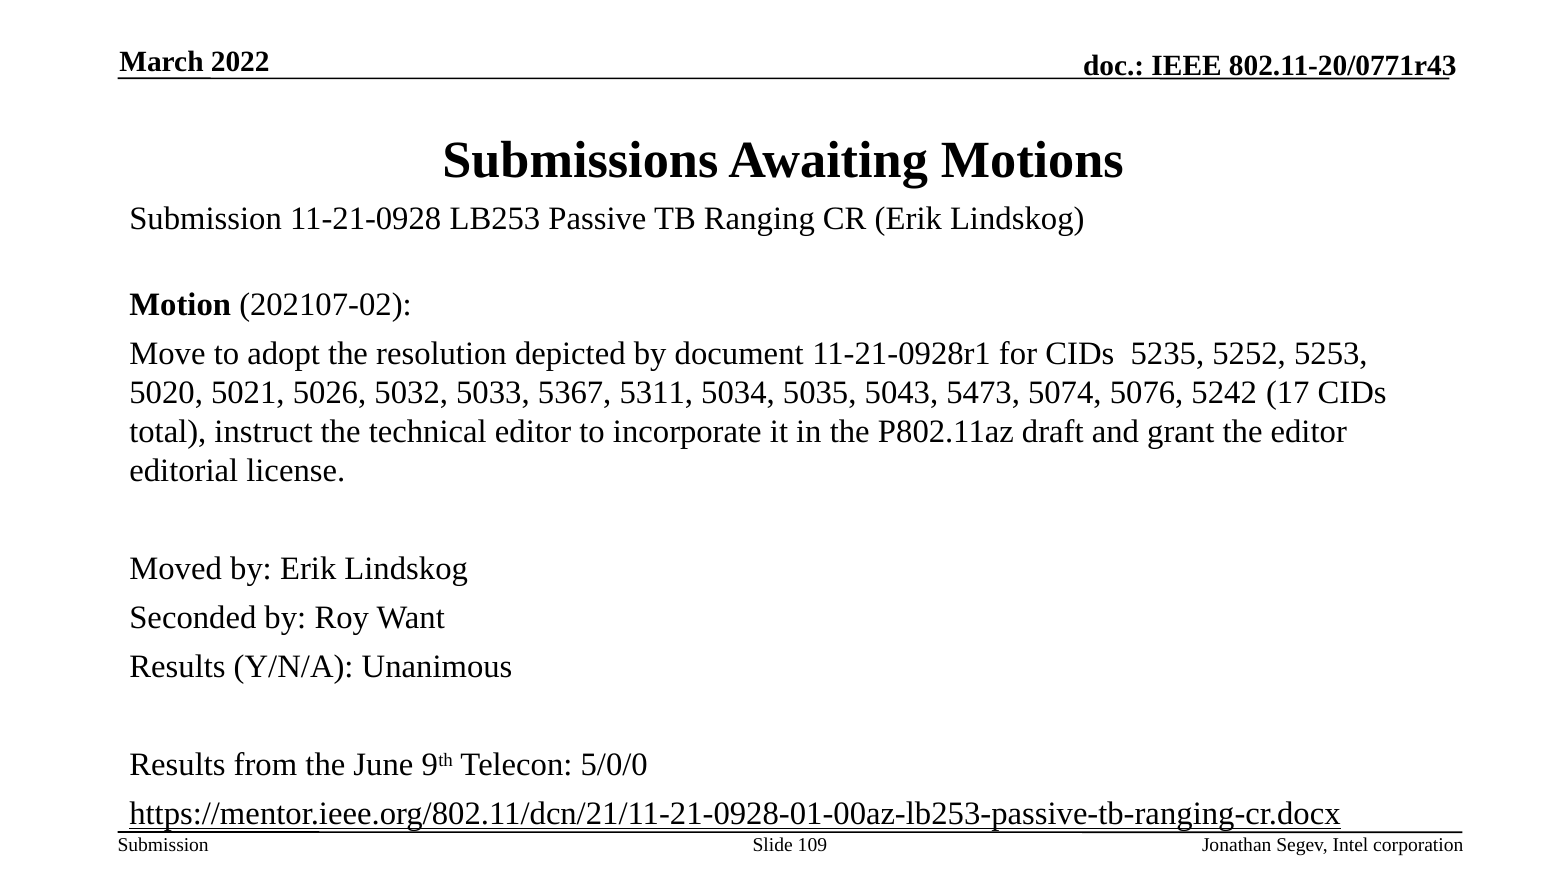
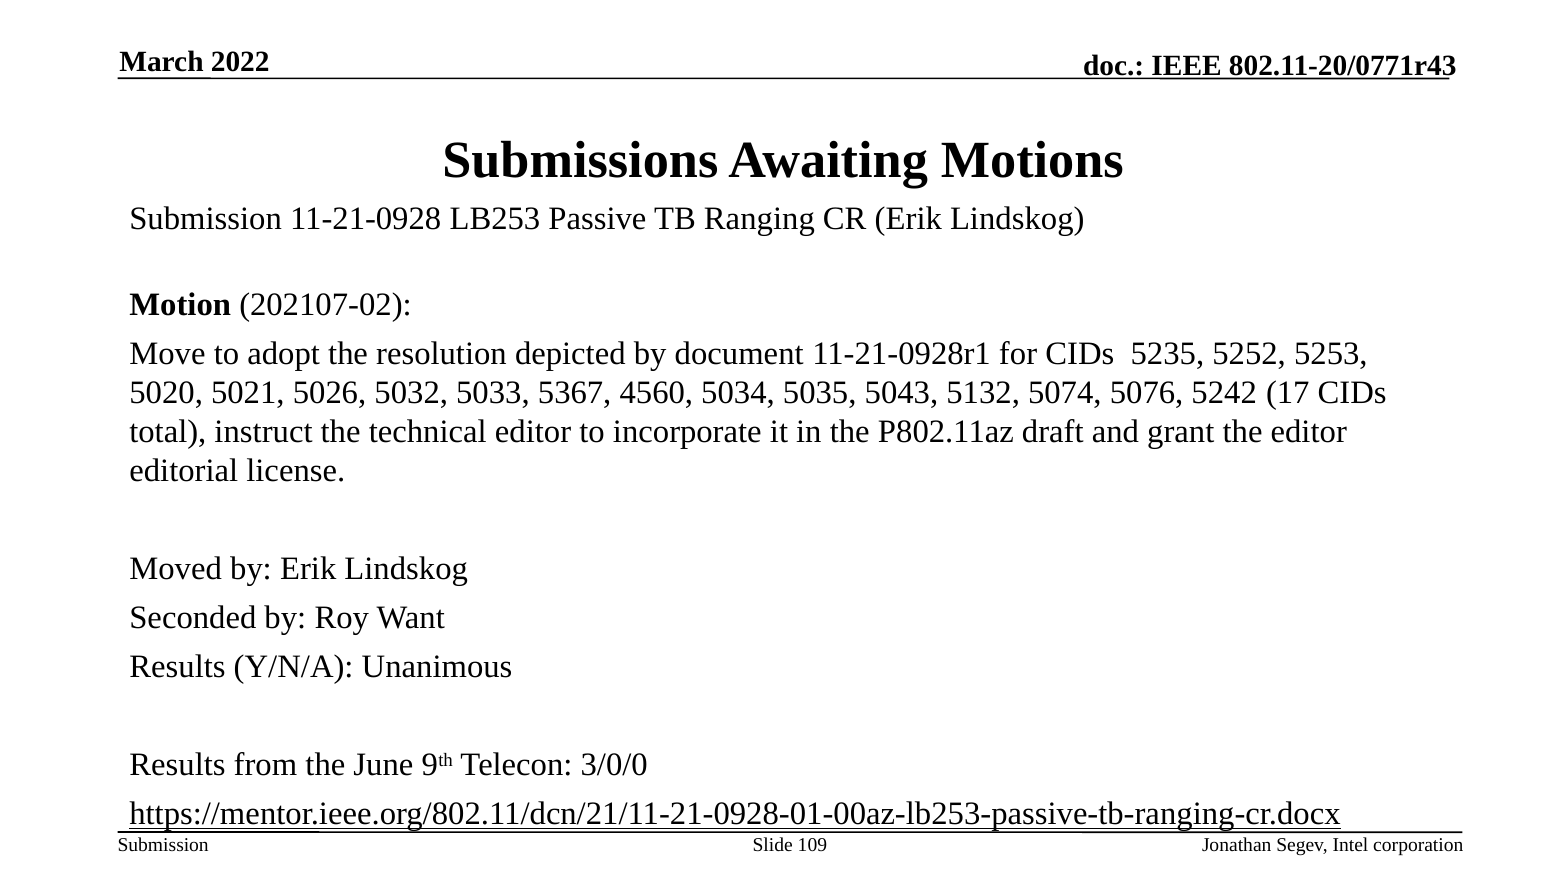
5311: 5311 -> 4560
5473: 5473 -> 5132
5/0/0: 5/0/0 -> 3/0/0
